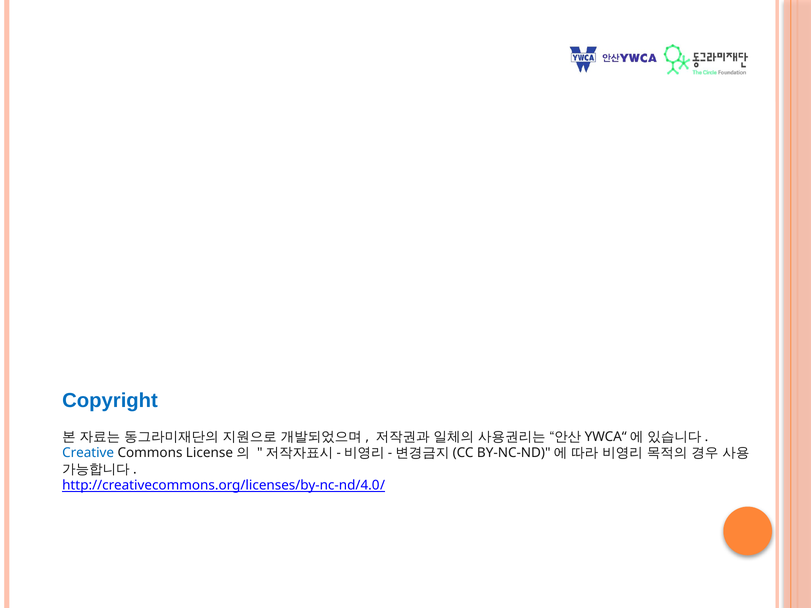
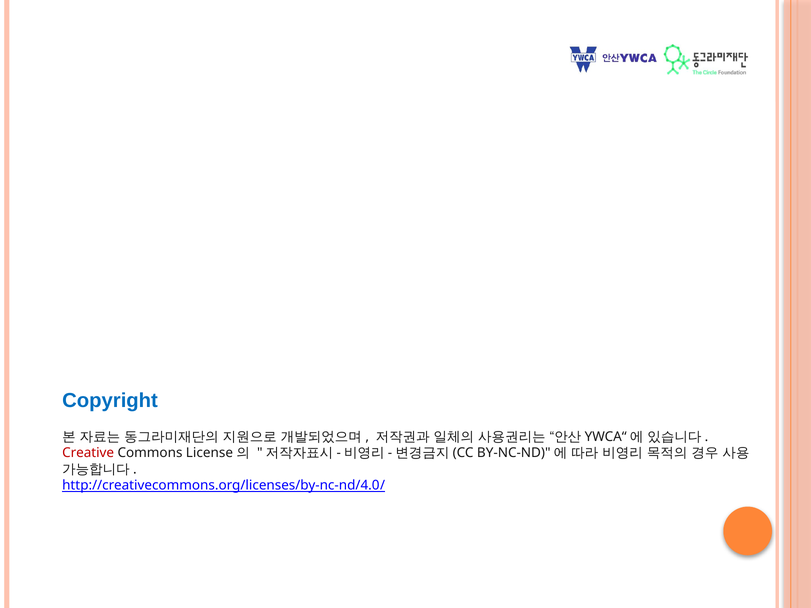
Creative colour: blue -> red
